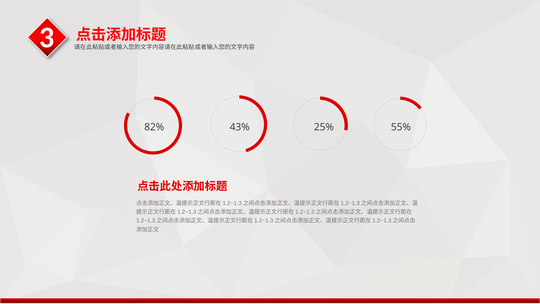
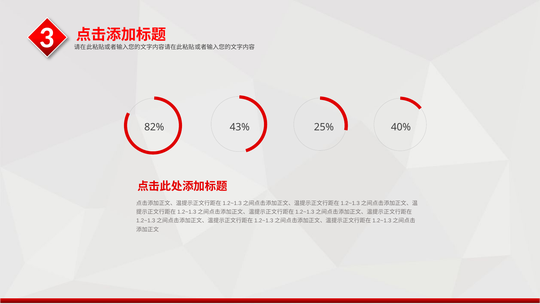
55%: 55% -> 40%
